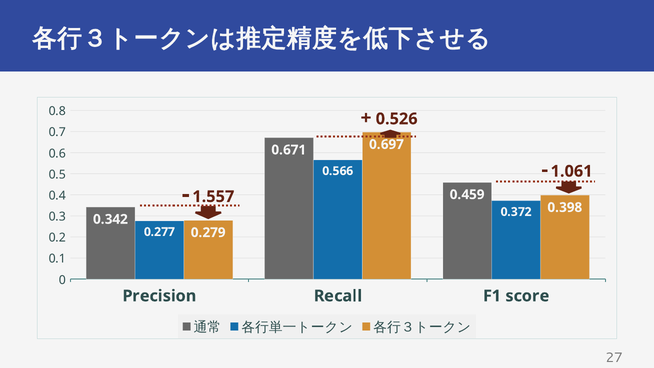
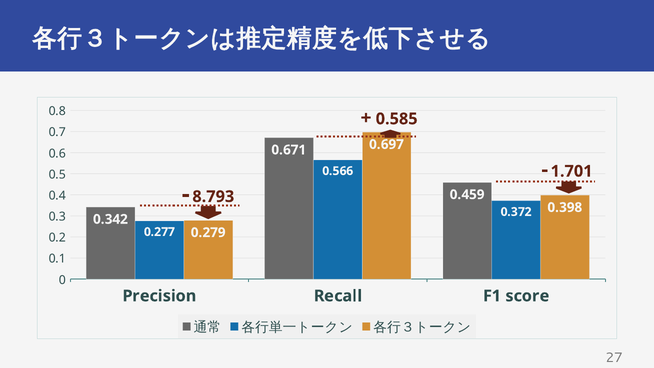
0.526: 0.526 -> 0.585
1.061: 1.061 -> 1.701
1.557: 1.557 -> 8.793
